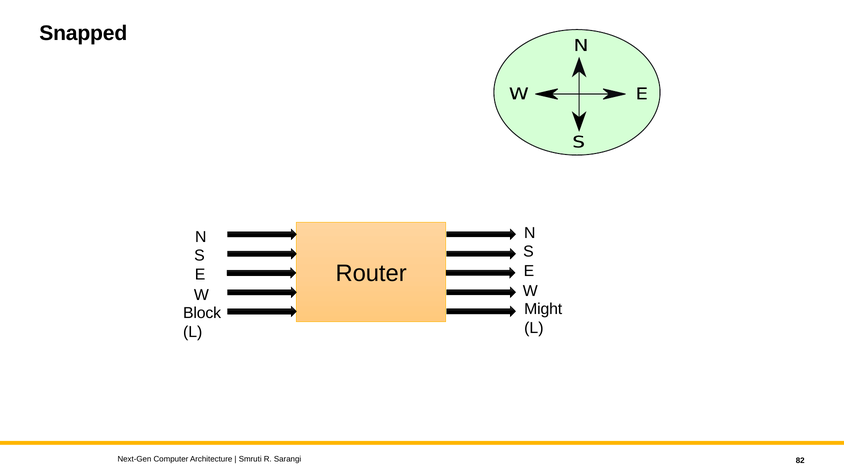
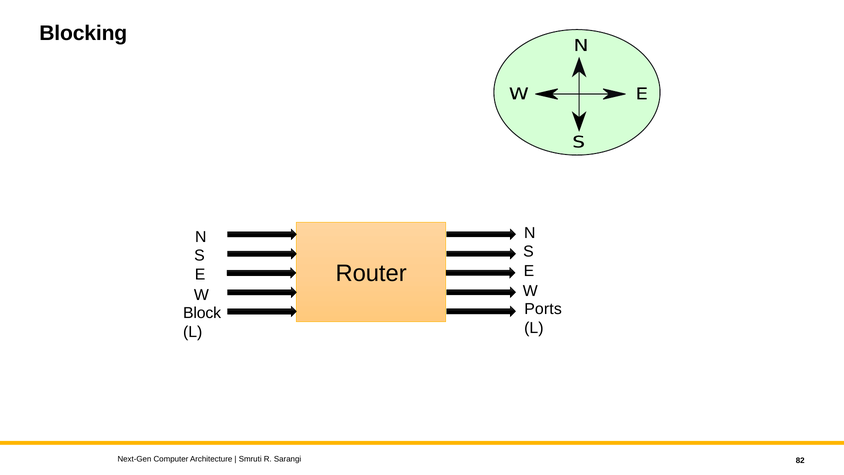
Snapped: Snapped -> Blocking
Might: Might -> Ports
